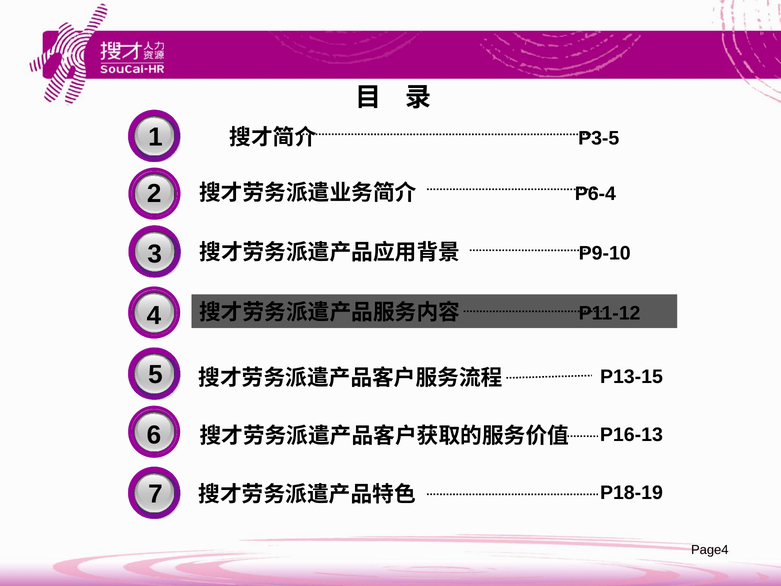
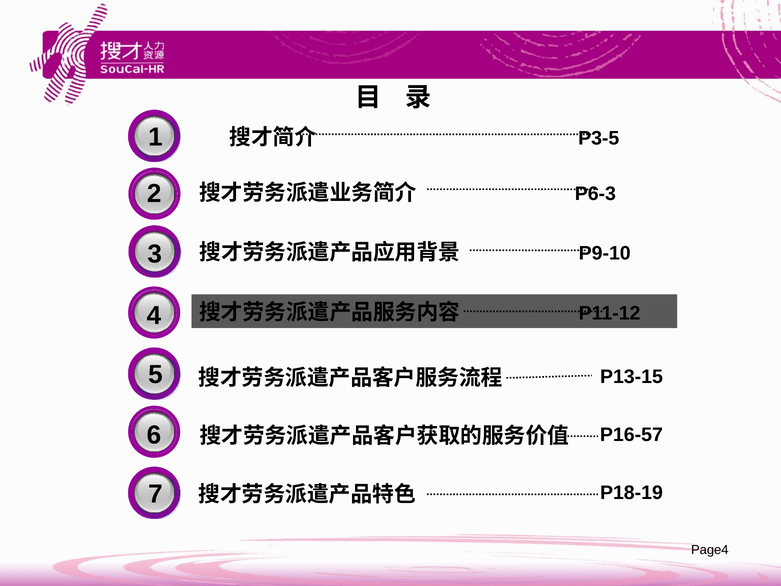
P6-4: P6-4 -> P6-3
P16-13: P16-13 -> P16-57
